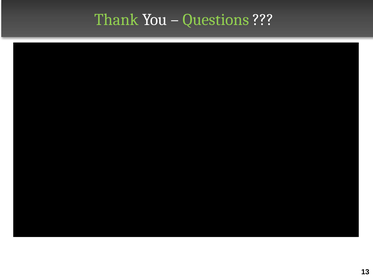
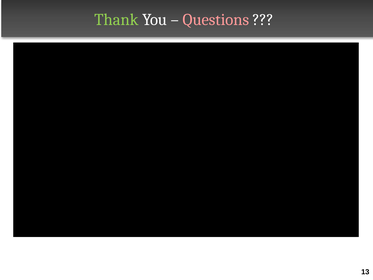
Questions colour: light green -> pink
